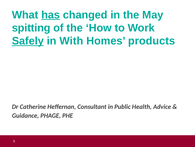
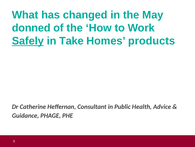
has underline: present -> none
spitting: spitting -> donned
With: With -> Take
